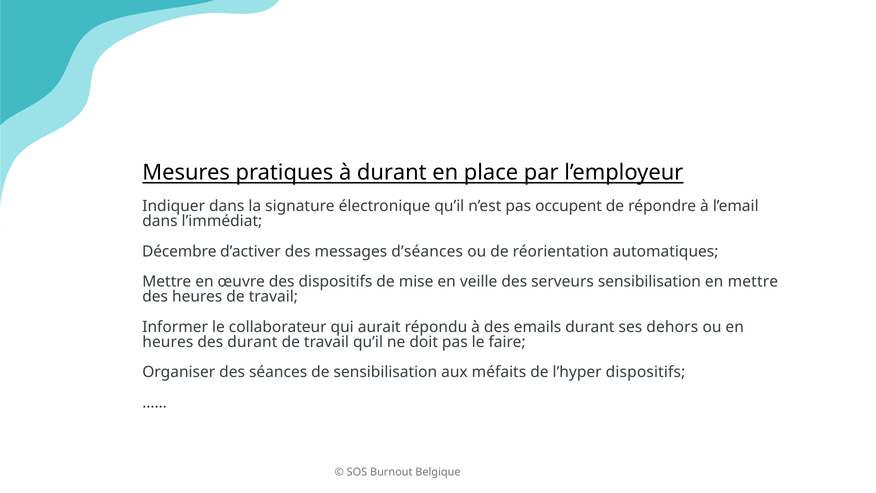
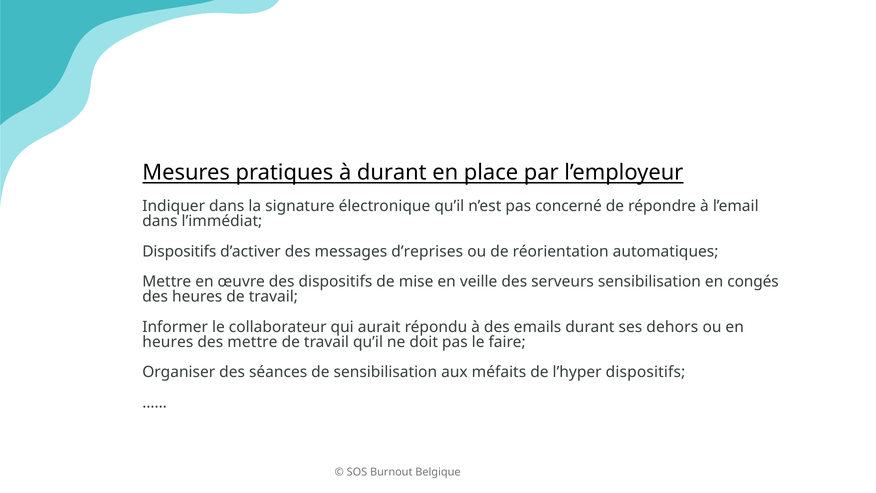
occupent: occupent -> concerné
Décembre at (179, 251): Décembre -> Dispositifs
d’séances: d’séances -> d’reprises
en mettre: mettre -> congés
des durant: durant -> mettre
